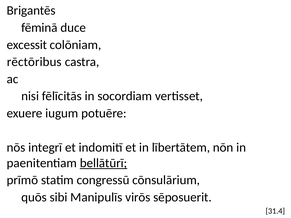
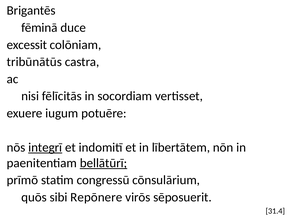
rēctōribus: rēctōribus -> tribūnātūs
integrī underline: none -> present
Manipulīs: Manipulīs -> Repōnere
